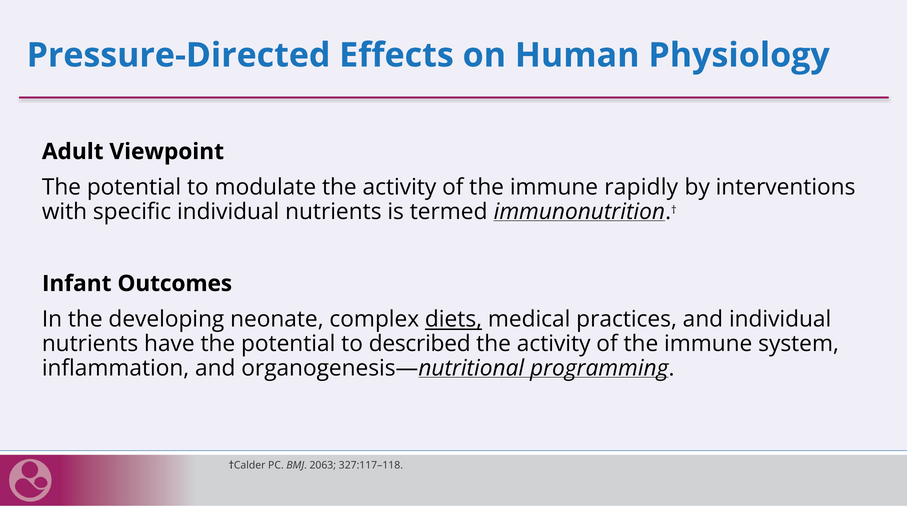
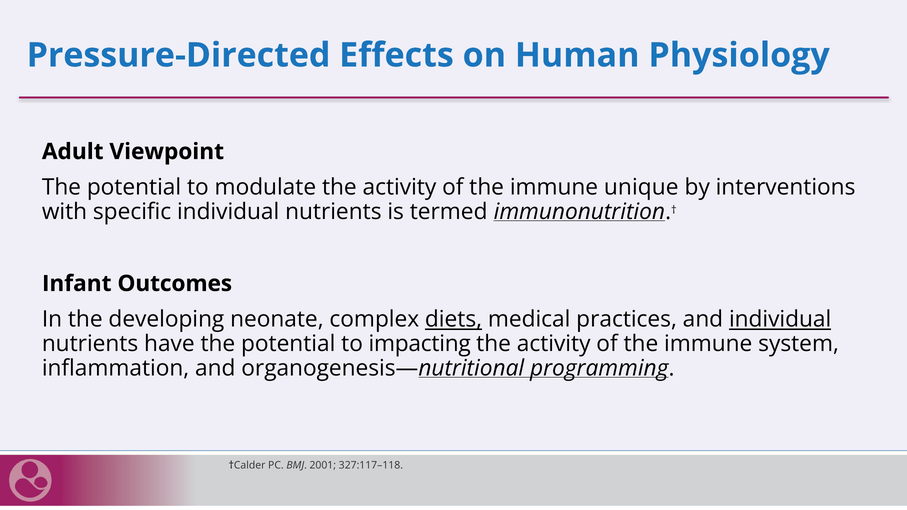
rapidly: rapidly -> unique
individual at (780, 319) underline: none -> present
described: described -> impacting
2063: 2063 -> 2001
